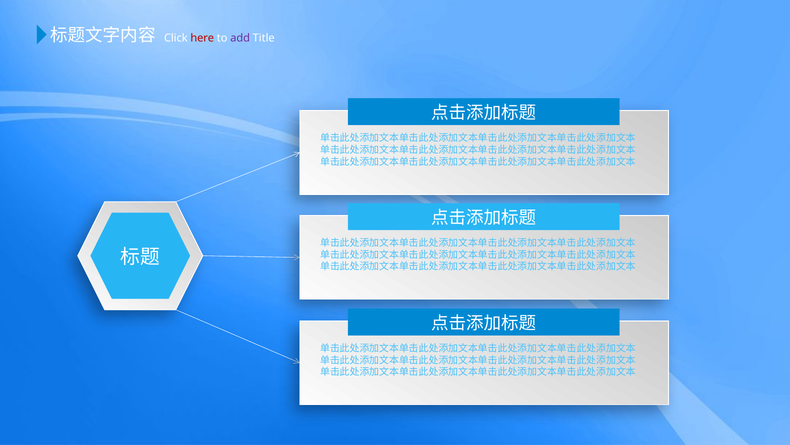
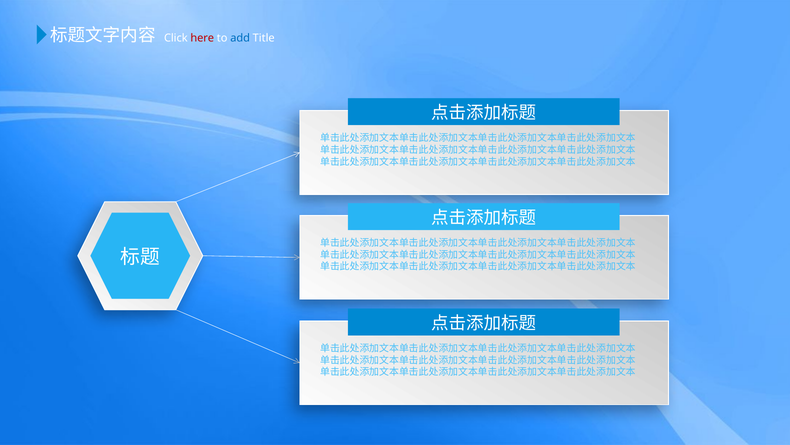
add colour: purple -> blue
